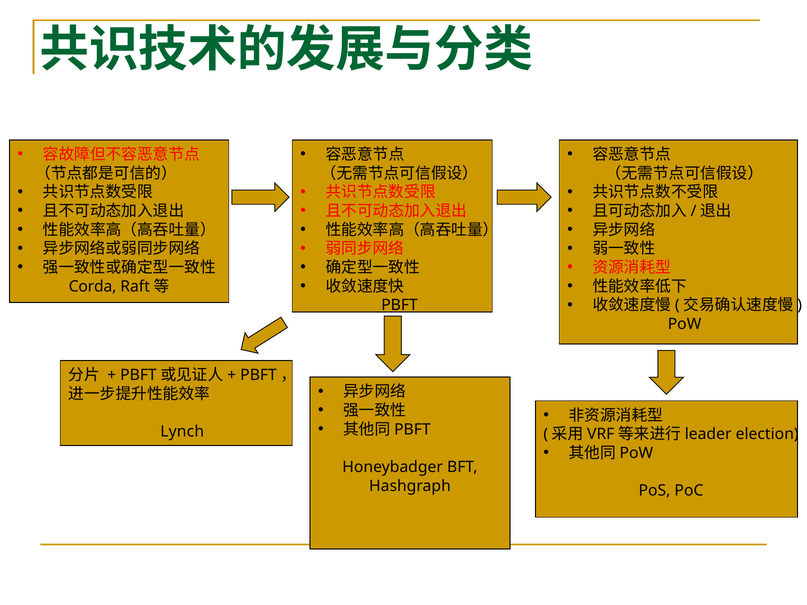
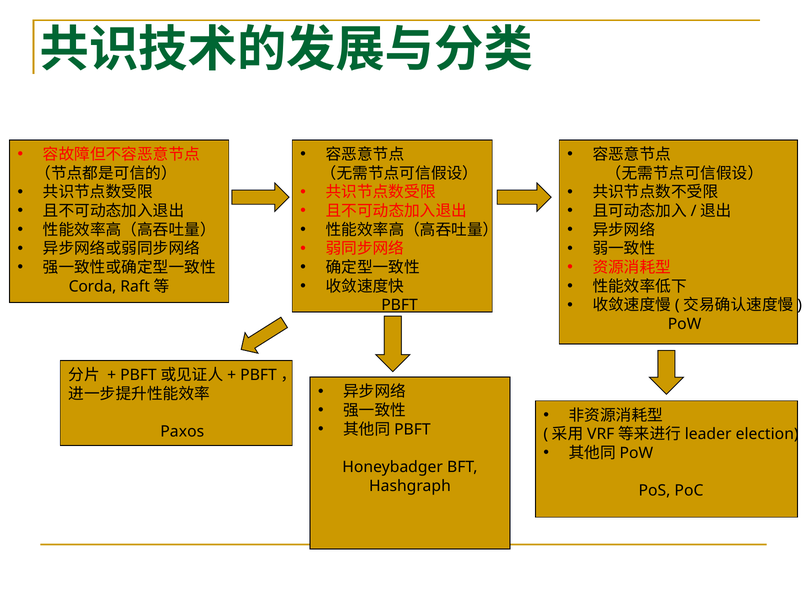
Lynch: Lynch -> Paxos
